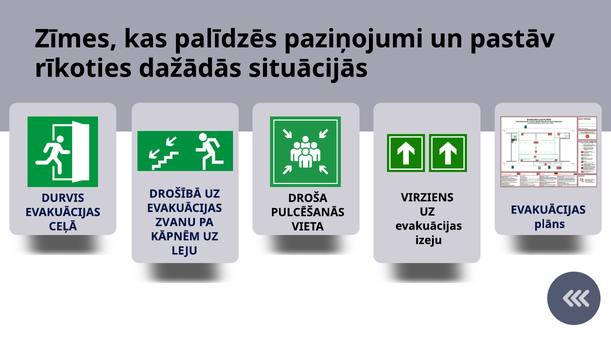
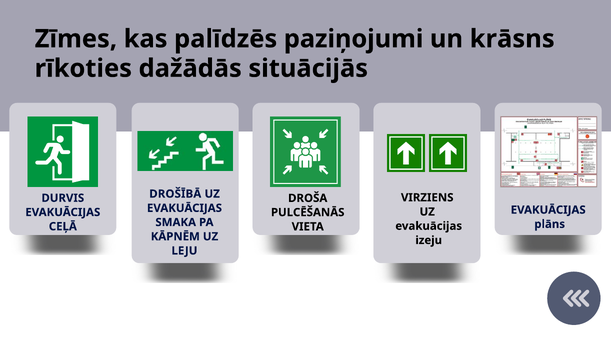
pastāv: pastāv -> krāsns
ZVANU: ZVANU -> SMAKA
